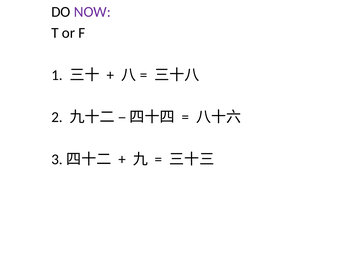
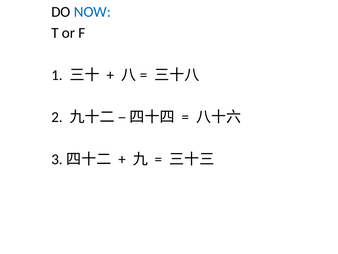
NOW colour: purple -> blue
